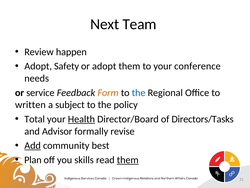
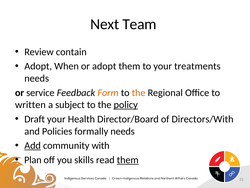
happen: happen -> contain
Safety: Safety -> When
conference: conference -> treatments
the at (139, 92) colour: blue -> orange
policy underline: none -> present
Total: Total -> Draft
Health underline: present -> none
Directors/Tasks: Directors/Tasks -> Directors/With
Advisor: Advisor -> Policies
formally revise: revise -> needs
best: best -> with
